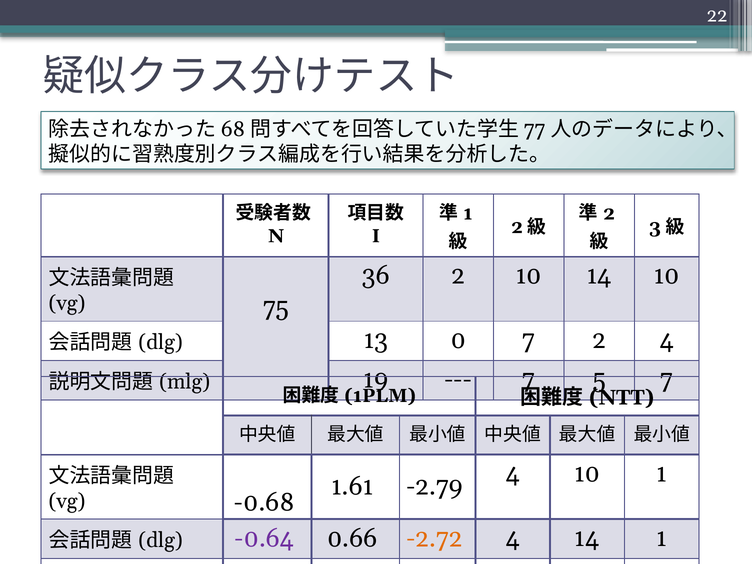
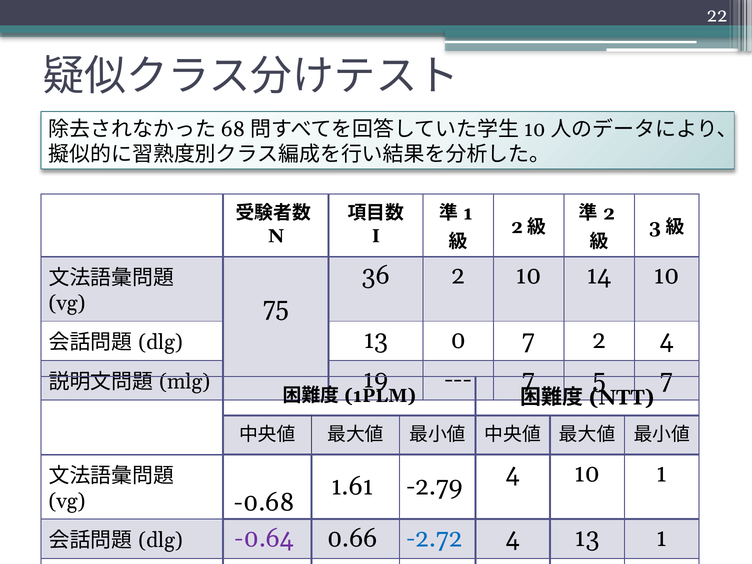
77 at (535, 129): 77 -> 10
-2.72 colour: orange -> blue
4 14: 14 -> 13
